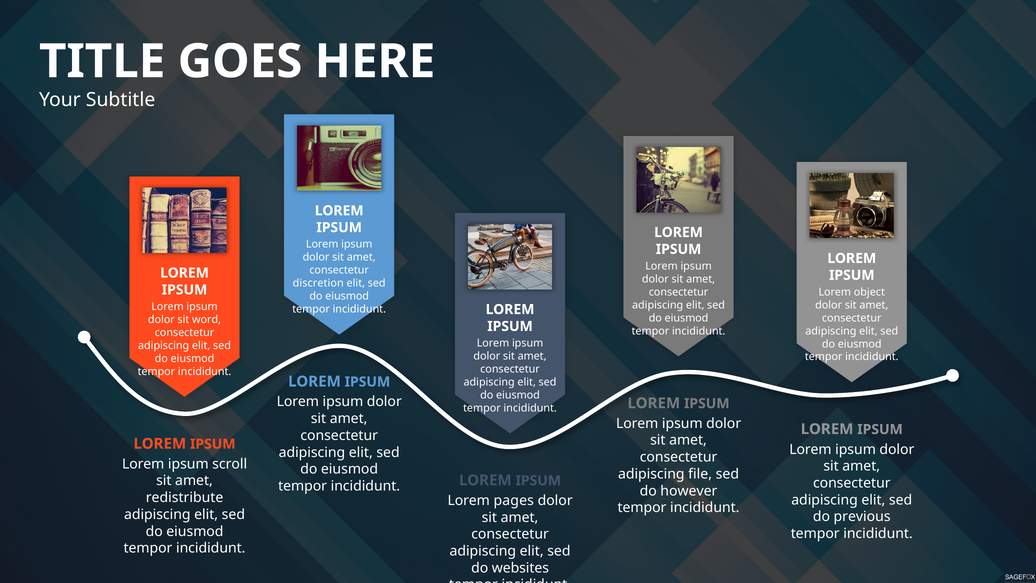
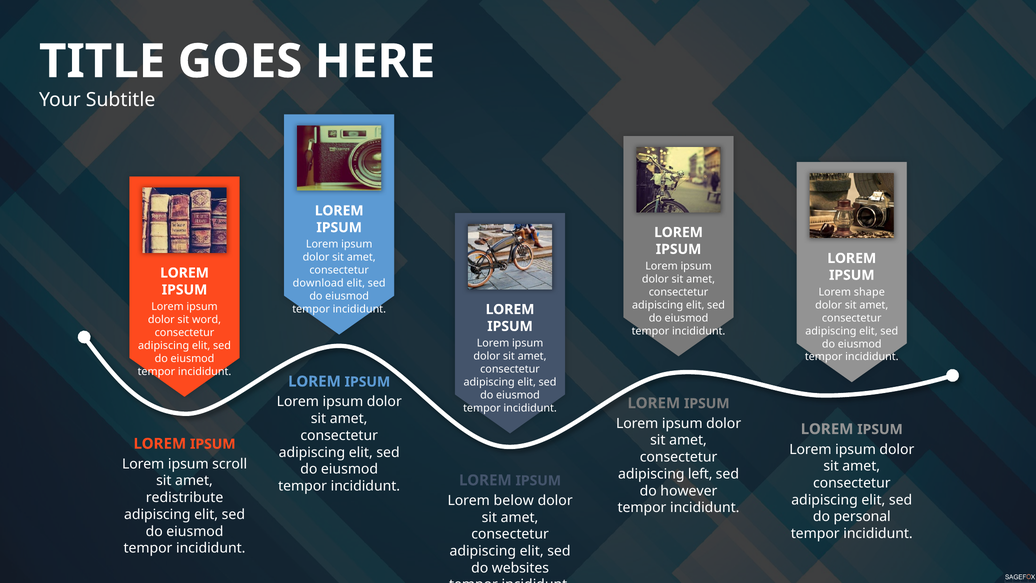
discretion: discretion -> download
object: object -> shape
file: file -> left
pages: pages -> below
previous: previous -> personal
